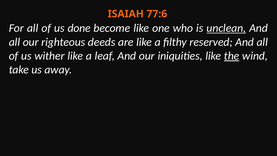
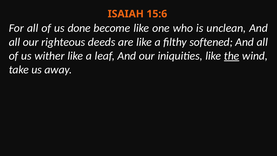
77:6: 77:6 -> 15:6
unclean underline: present -> none
reserved: reserved -> softened
